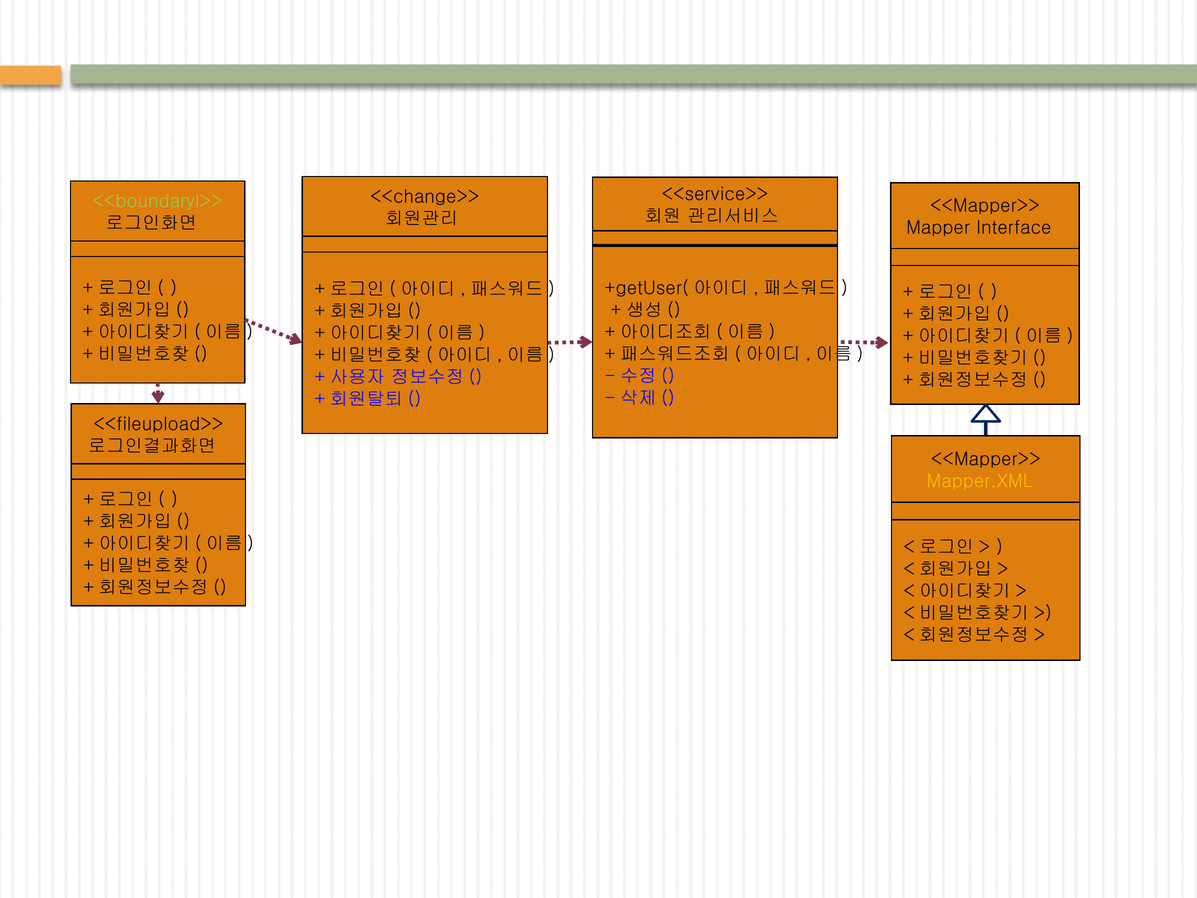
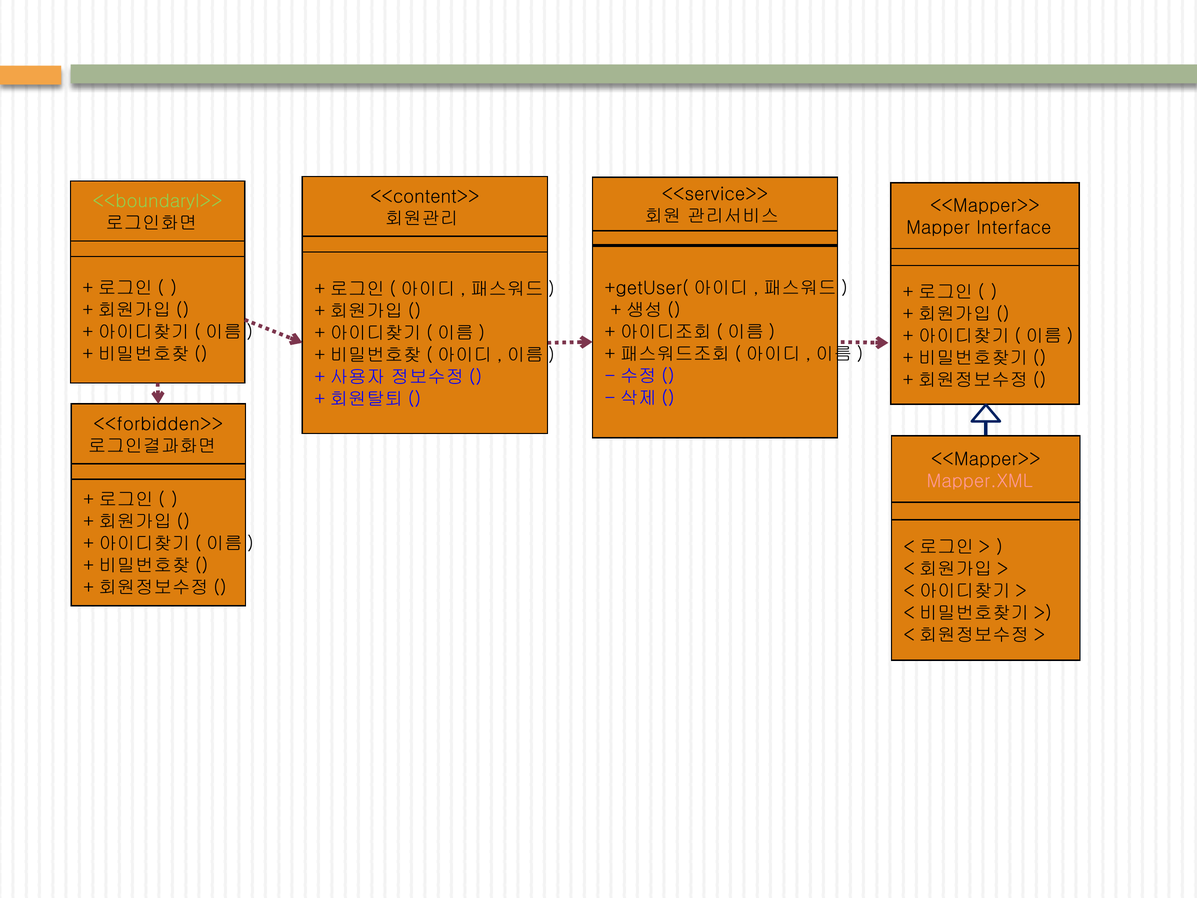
<<change>>: <<change>> -> <<content>>
<<fileupload>>: <<fileupload>> -> <<forbidden>>
Mapper.XML colour: yellow -> pink
